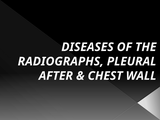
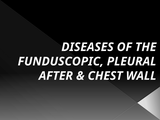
RADIOGRAPHS: RADIOGRAPHS -> FUNDUSCOPIC
